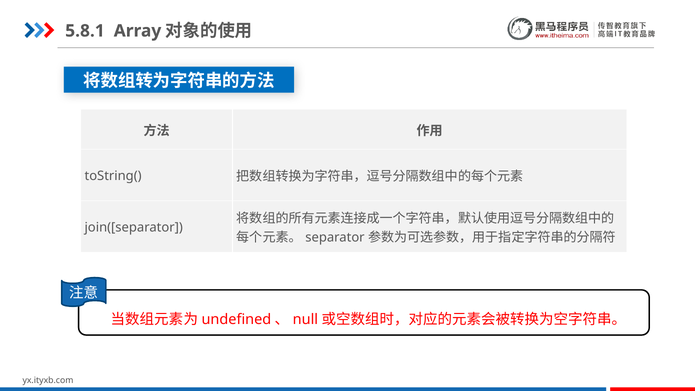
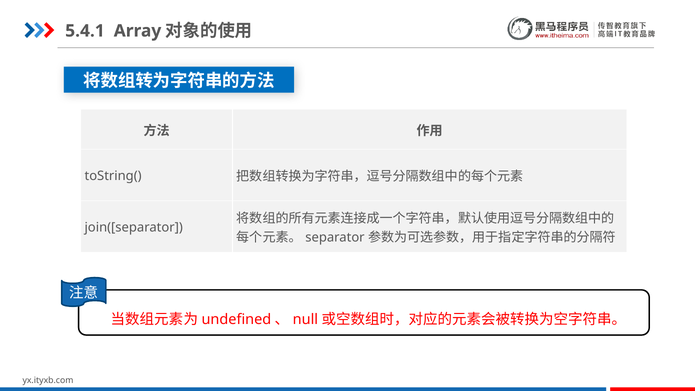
5.8.1: 5.8.1 -> 5.4.1
